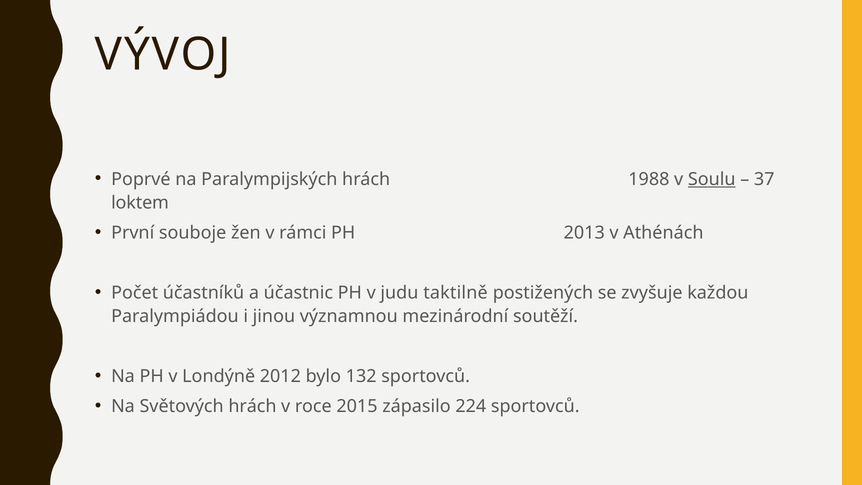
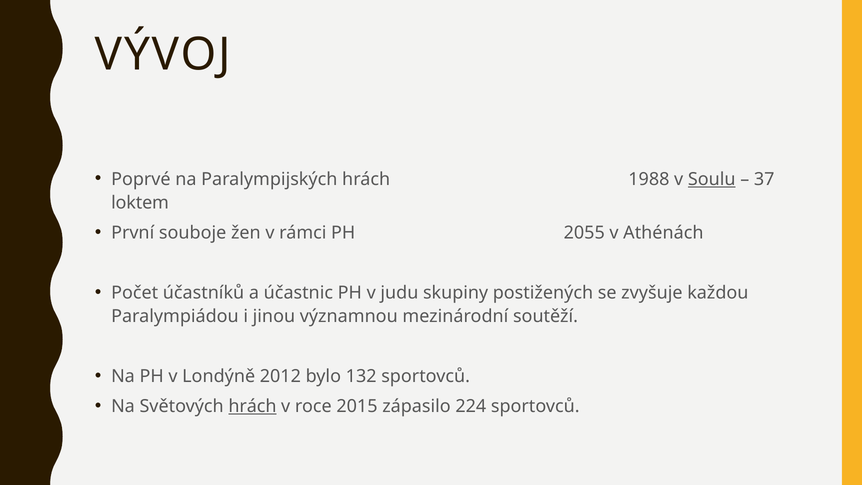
2013: 2013 -> 2055
taktilně: taktilně -> skupiny
hrách at (252, 406) underline: none -> present
